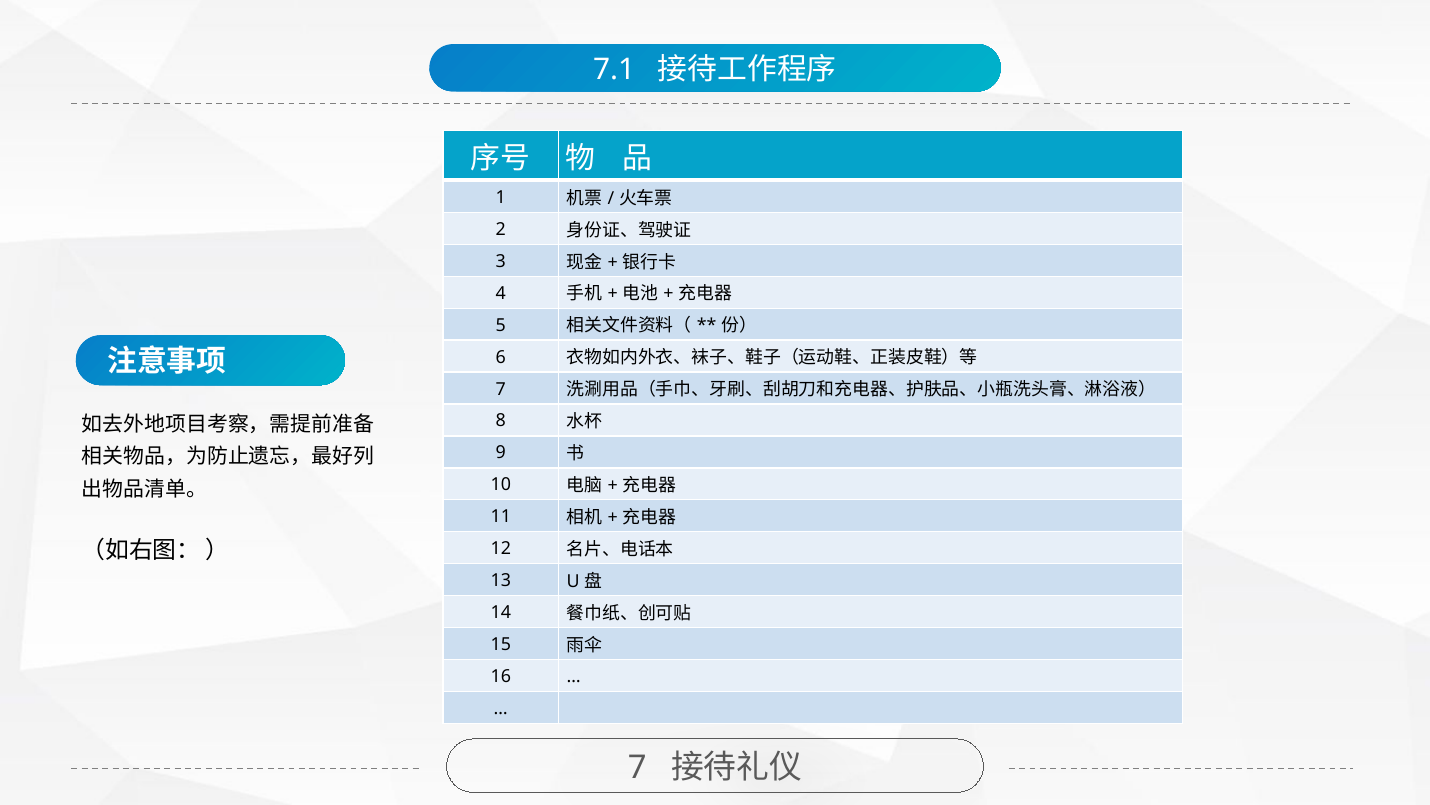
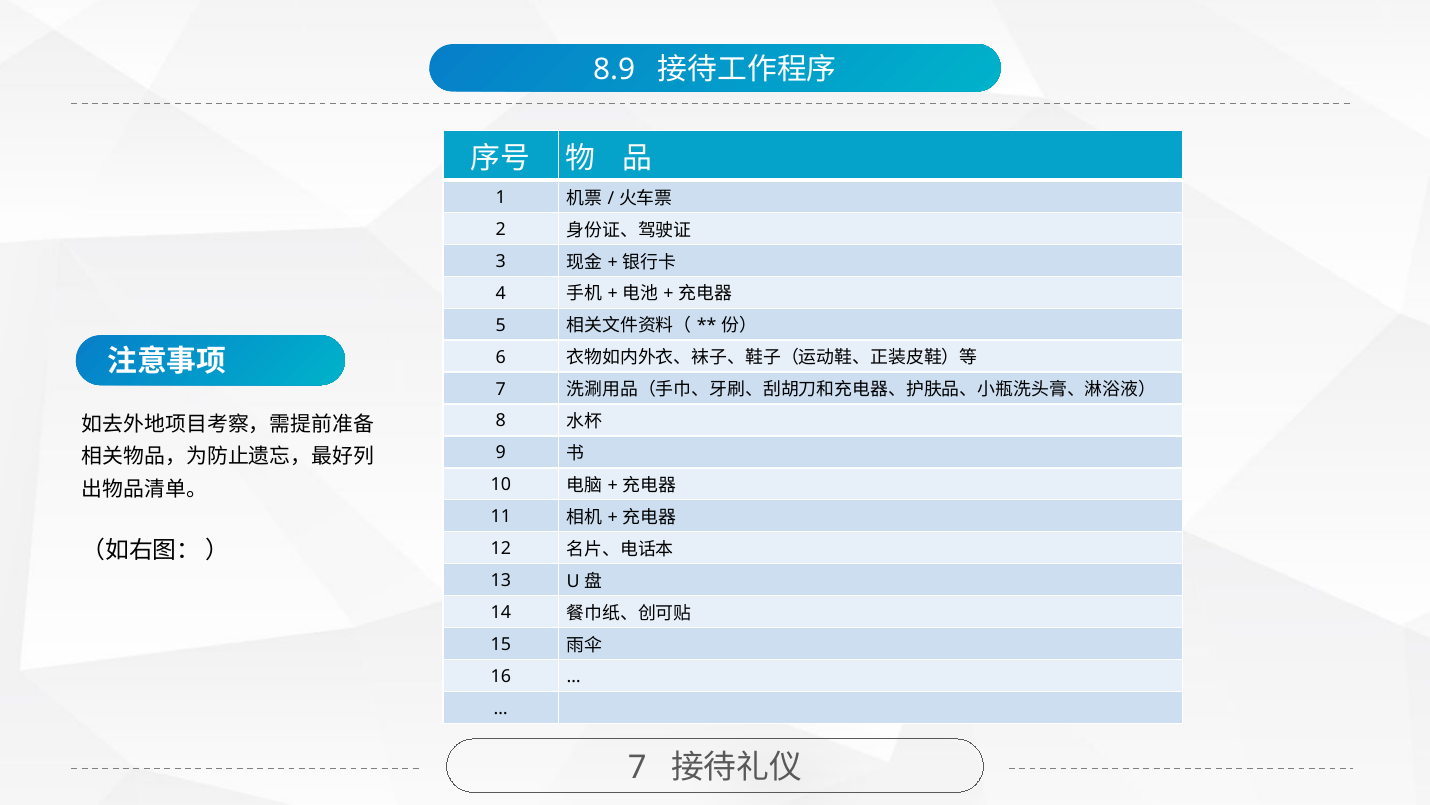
7.1: 7.1 -> 8.9
